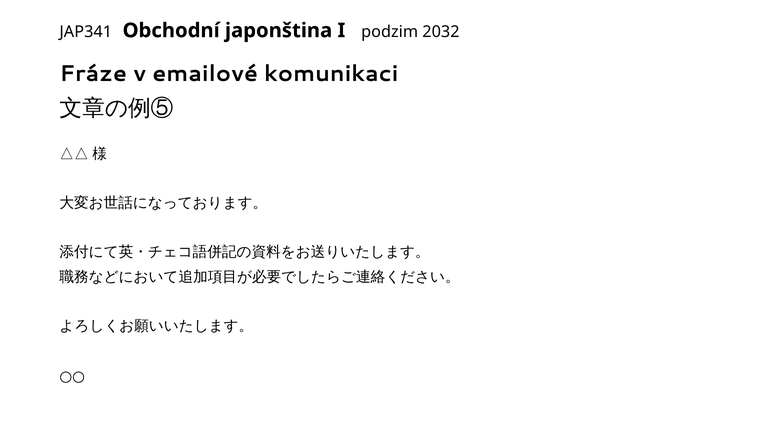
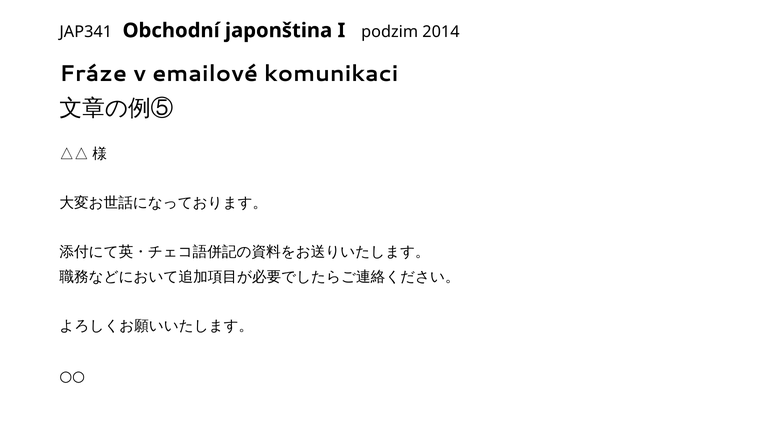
2032: 2032 -> 2014
